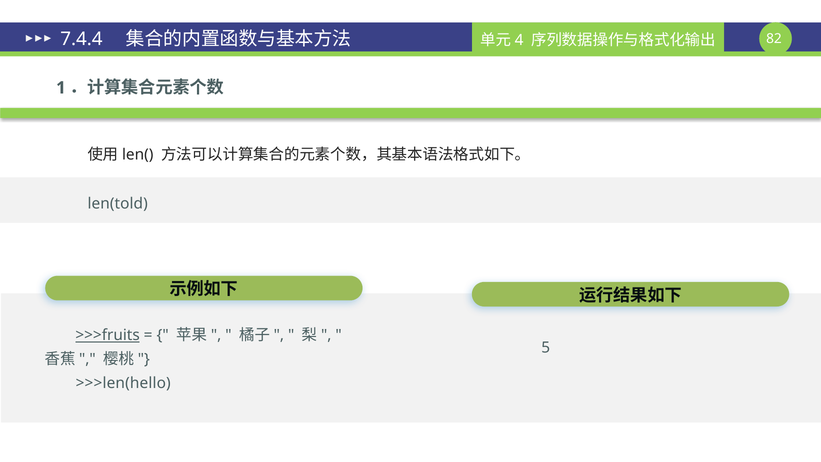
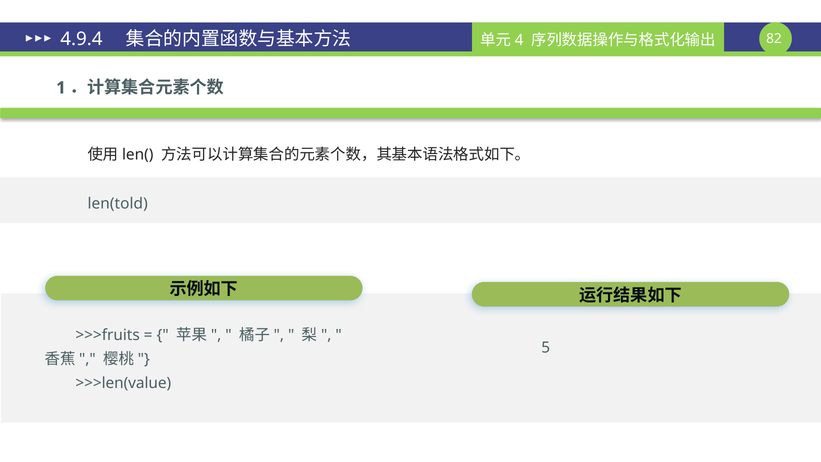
7.4.4: 7.4.4 -> 4.9.4
>>>fruits underline: present -> none
>>>len(hello: >>>len(hello -> >>>len(value
